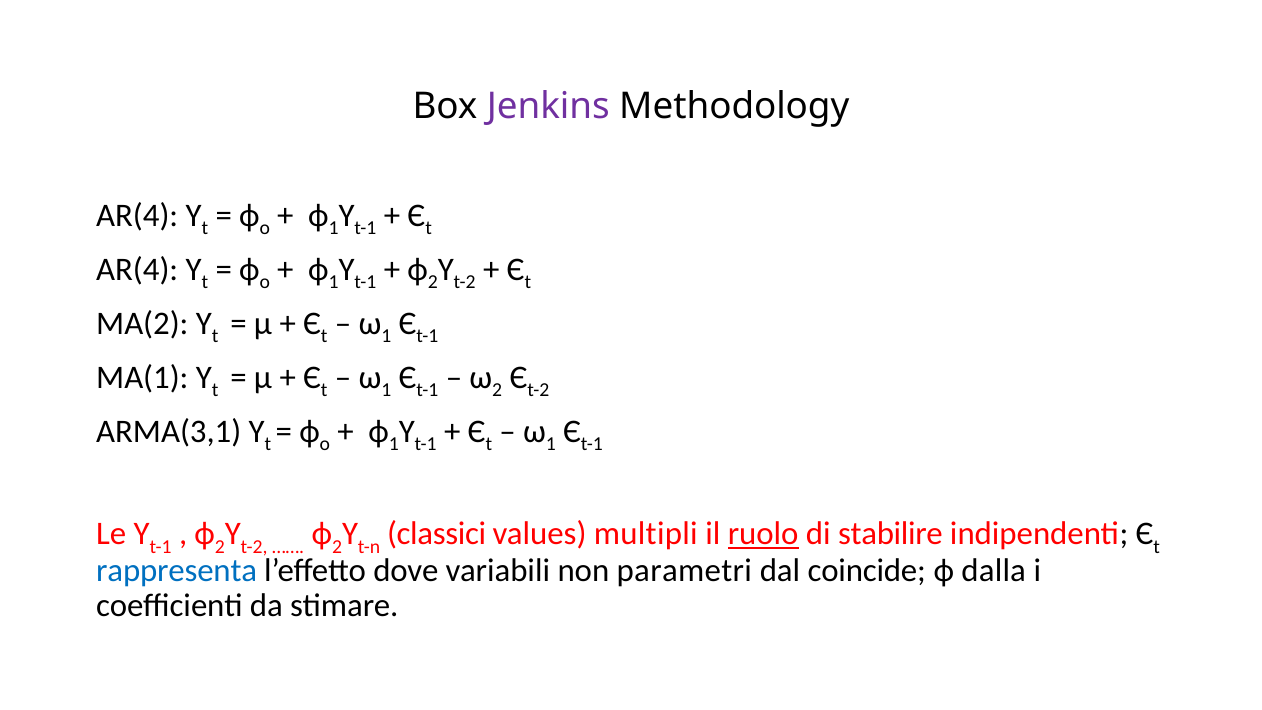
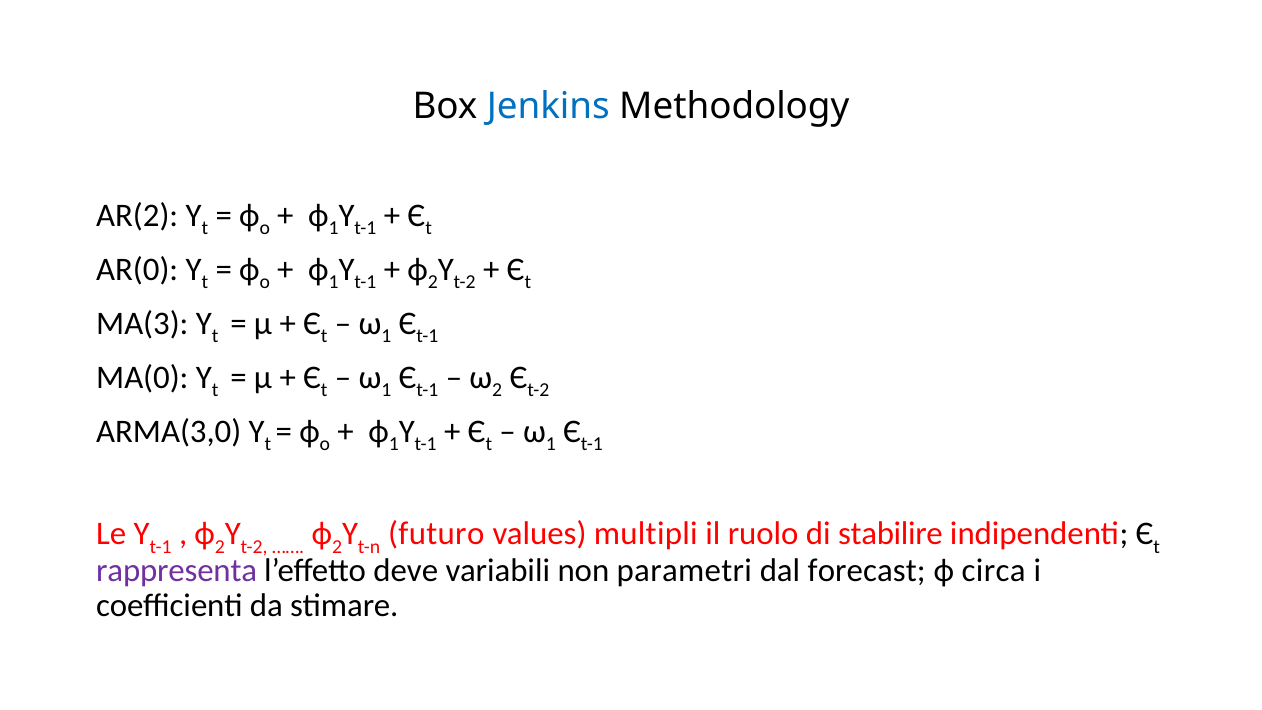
Jenkins colour: purple -> blue
AR(4 at (137, 215): AR(4 -> AR(2
AR(4 at (137, 269): AR(4 -> AR(0
MA(2: MA(2 -> MA(3
MA(1: MA(1 -> MA(0
ARMA(3,1: ARMA(3,1 -> ARMA(3,0
classici: classici -> futuro
ruolo underline: present -> none
rappresenta colour: blue -> purple
dove: dove -> deve
coincide: coincide -> forecast
dalla: dalla -> circa
